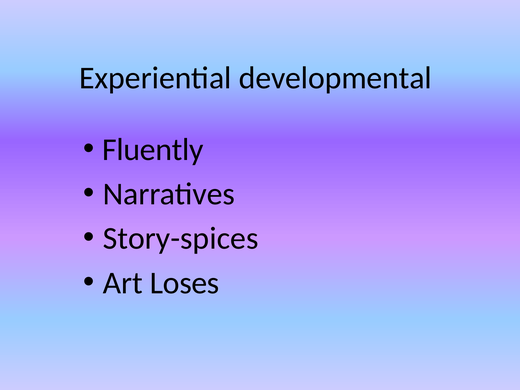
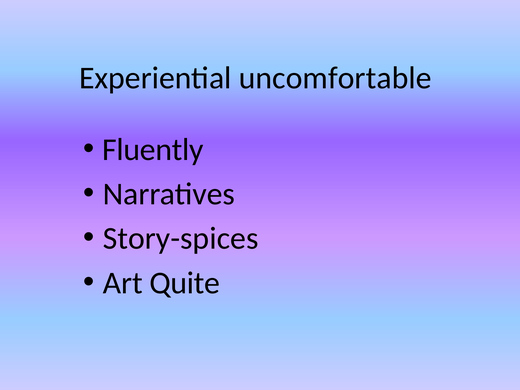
developmental: developmental -> uncomfortable
Loses: Loses -> Quite
